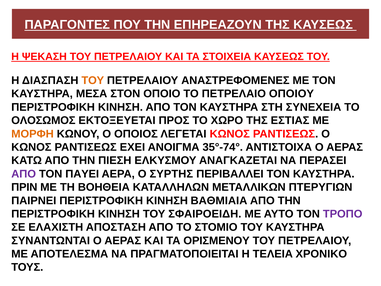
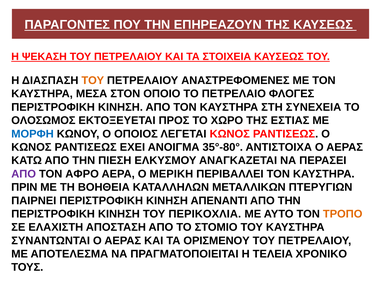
ΟΠΟΙΟΥ: ΟΠΟΙΟΥ -> ΦΛΟΓΕΣ
ΜΟΡΦΗ colour: orange -> blue
35°-74°: 35°-74° -> 35°-80°
ΠΑΥΕΙ: ΠΑΥΕΙ -> ΑΦΡΟ
ΣΥΡΤΗΣ: ΣΥΡΤΗΣ -> ΜΕΡΙΚΗ
ΒΑΘΜΙΑΙΑ: ΒΑΘΜΙΑΙΑ -> ΑΠΕΝΑΝΤΙ
ΣΦΑΙΡΟΕΙΔΗ: ΣΦΑΙΡΟΕΙΔΗ -> ΠΕΡΙΚΟΧΛΙΑ
ΤΡΟΠΟ colour: purple -> orange
